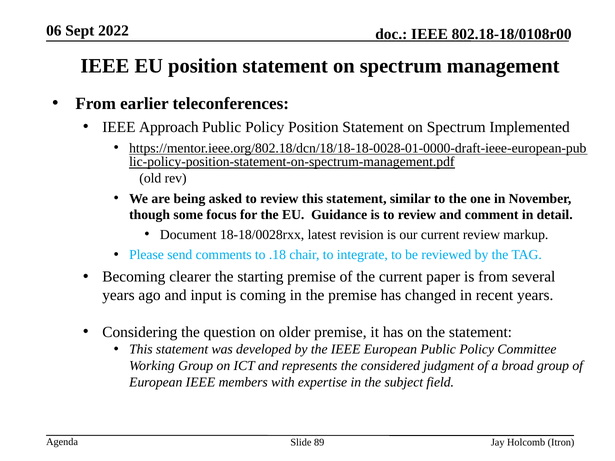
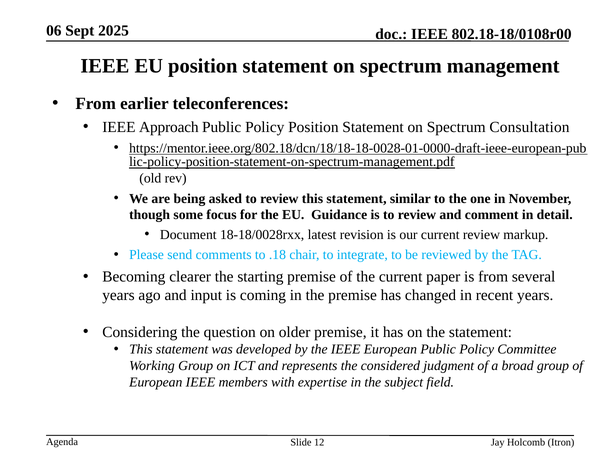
2022: 2022 -> 2025
Implemented: Implemented -> Consultation
89: 89 -> 12
